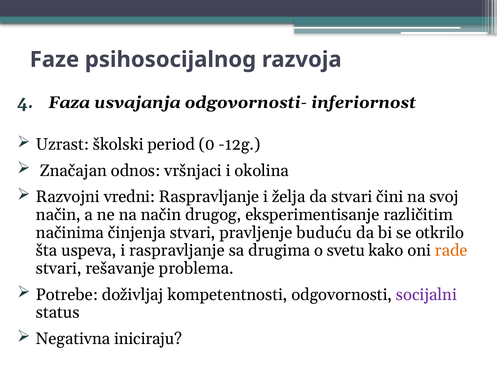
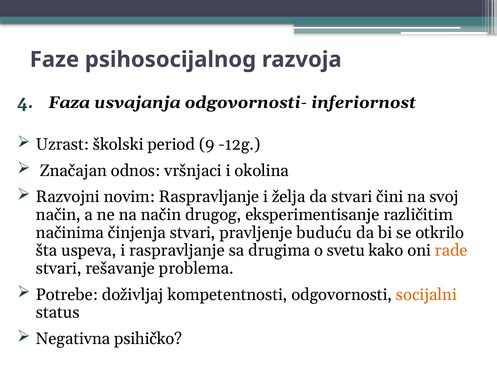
0: 0 -> 9
vredni: vredni -> novim
socijalni colour: purple -> orange
iniciraju: iniciraju -> psihičko
